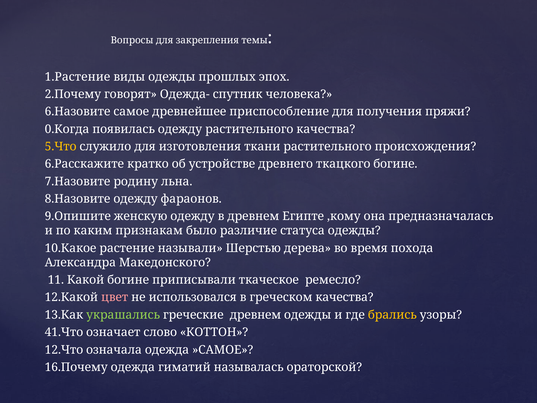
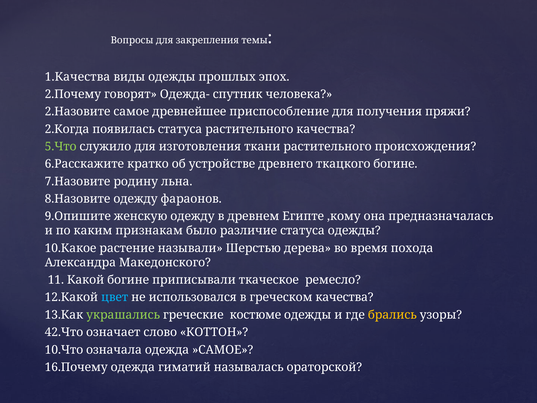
1.Растение: 1.Растение -> 1.Качества
6.Назовите: 6.Назовите -> 2.Назовите
0.Когда: 0.Когда -> 2.Когда
появилась одежду: одежду -> статуса
5.Что colour: yellow -> light green
цвет colour: pink -> light blue
греческие древнем: древнем -> костюме
41.Что: 41.Что -> 42.Что
12.Что: 12.Что -> 10.Что
